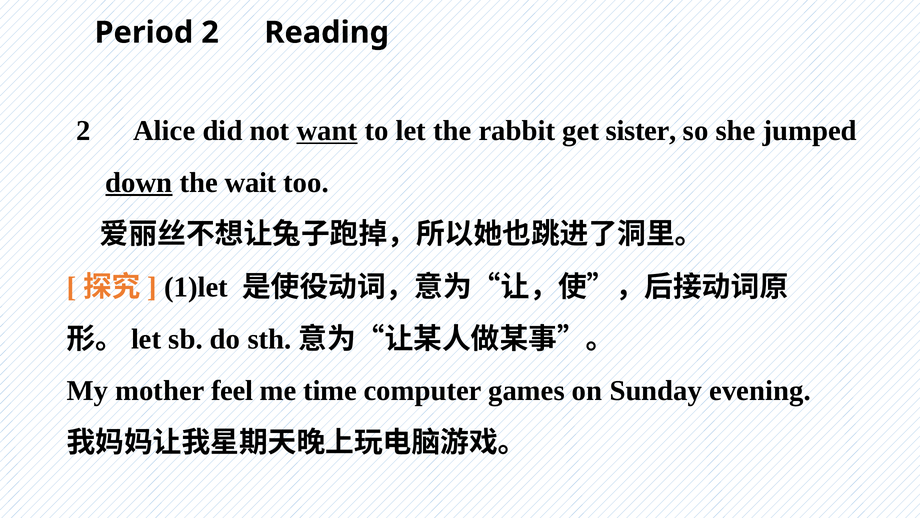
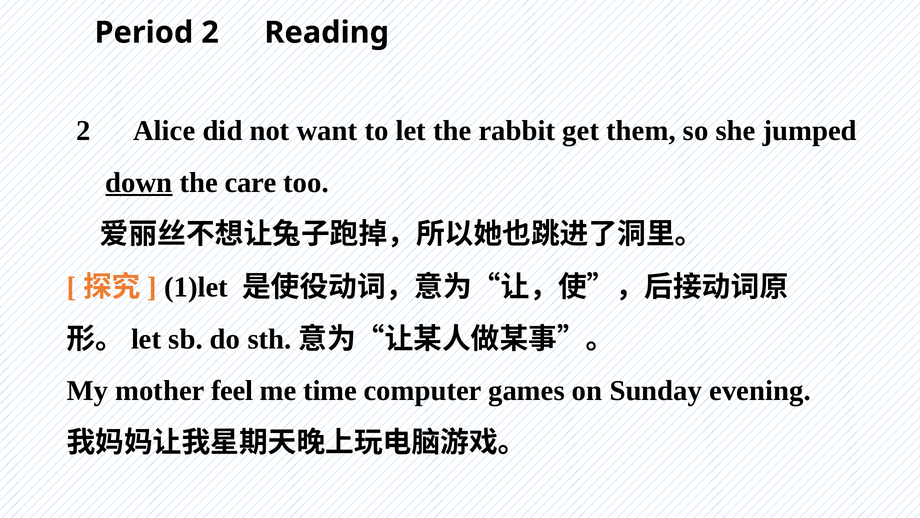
want underline: present -> none
sister: sister -> them
wait: wait -> care
